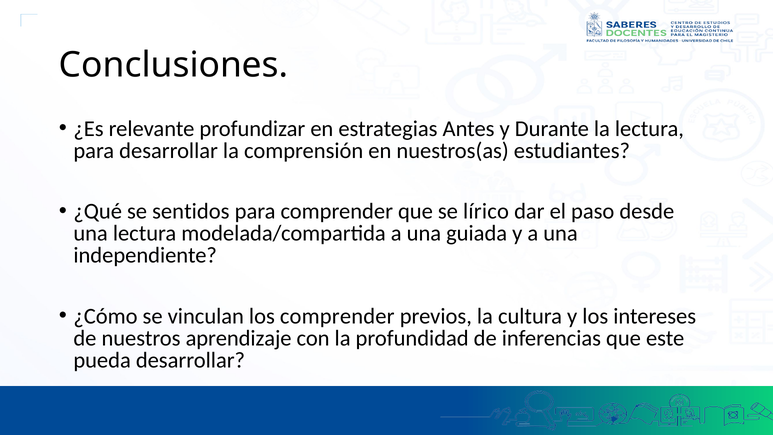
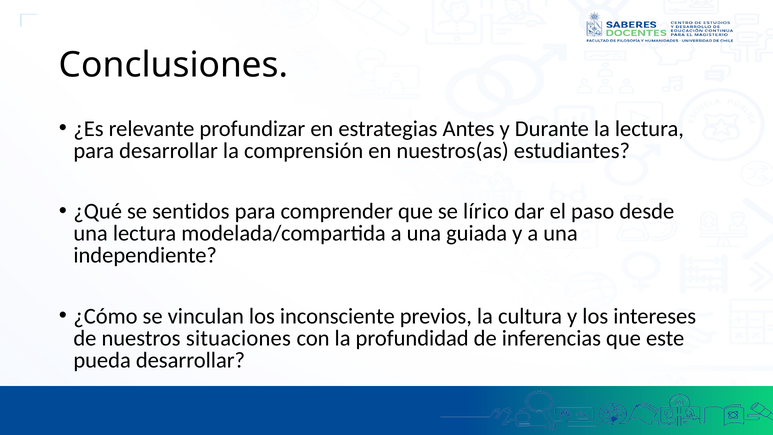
los comprender: comprender -> inconsciente
aprendizaje: aprendizaje -> situaciones
